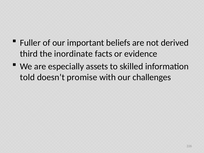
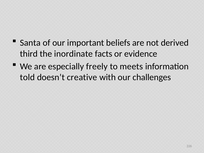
Fuller: Fuller -> Santa
assets: assets -> freely
skilled: skilled -> meets
promise: promise -> creative
